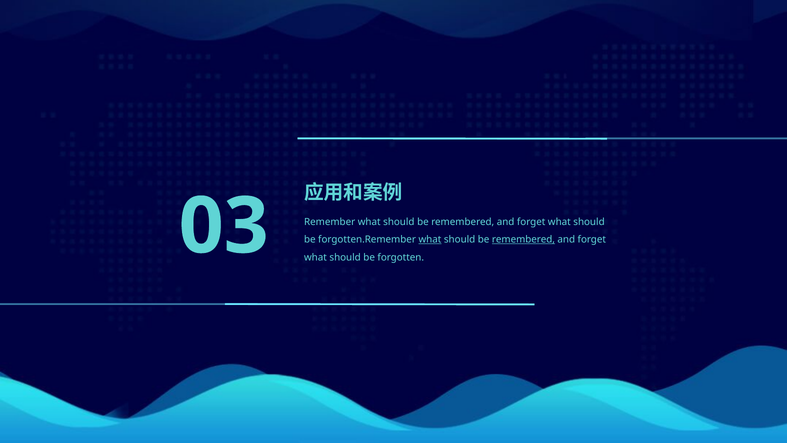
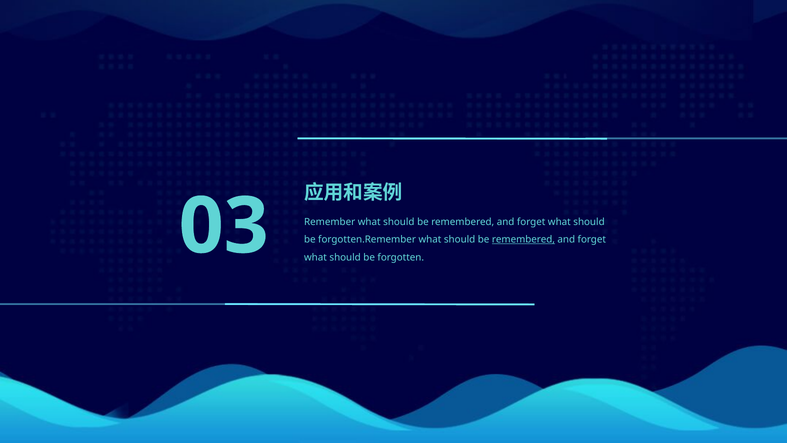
what at (430, 239) underline: present -> none
